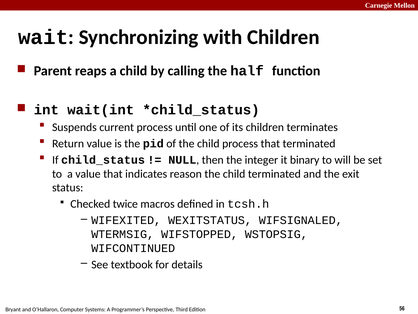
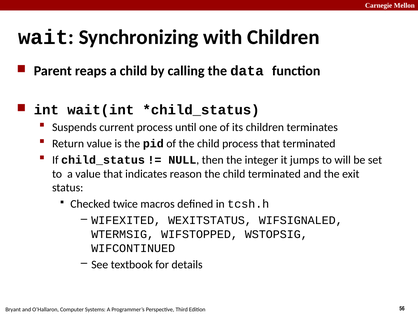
half: half -> data
binary: binary -> jumps
